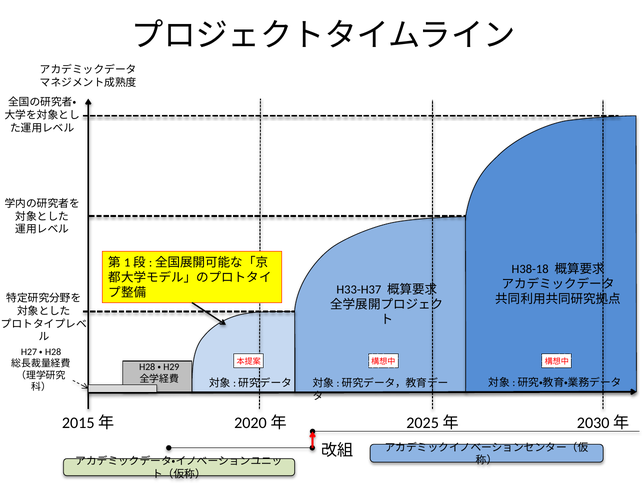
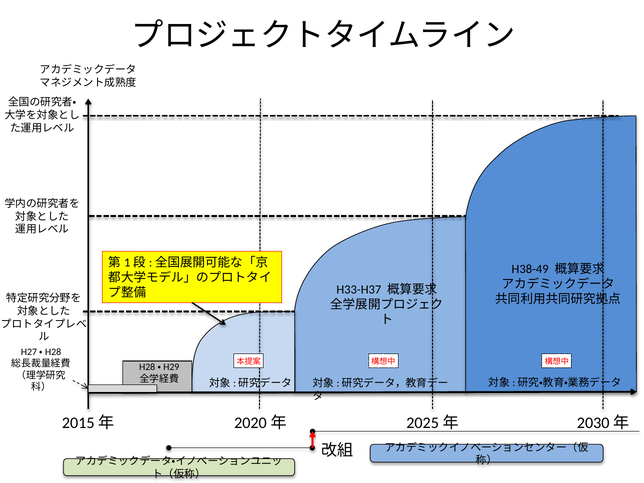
H38-18: H38-18 -> H38-49
